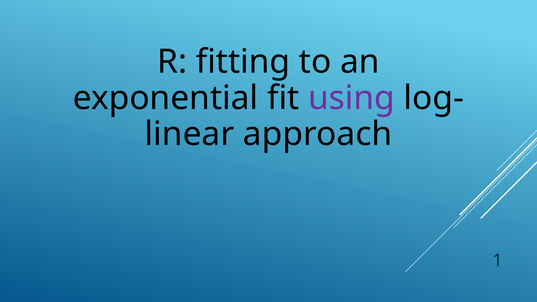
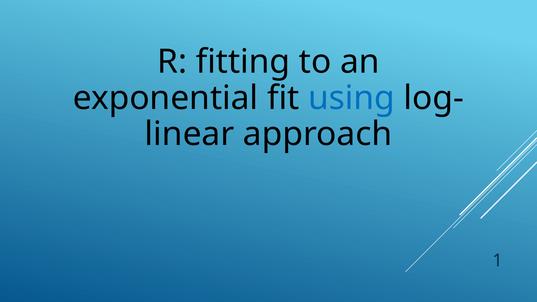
using colour: purple -> blue
